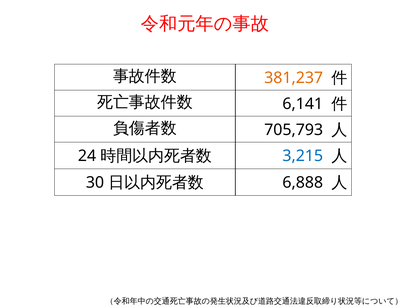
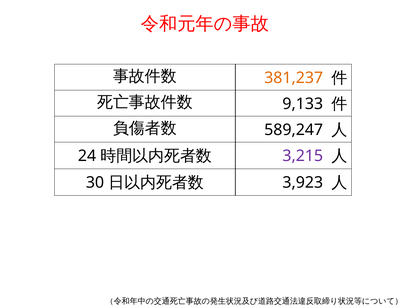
6,141: 6,141 -> 9,133
705,793: 705,793 -> 589,247
3,215 colour: blue -> purple
6,888: 6,888 -> 3,923
